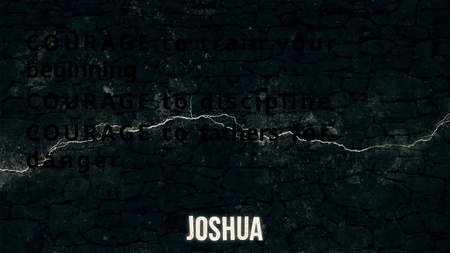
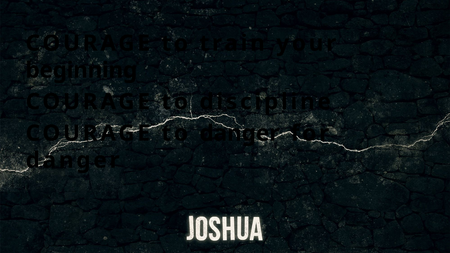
to fathers: fathers -> danger
